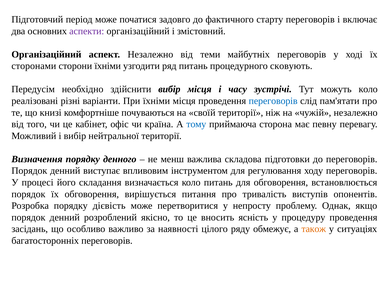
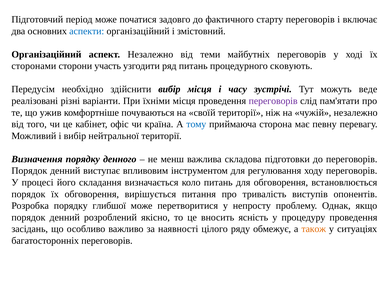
аспекти colour: purple -> blue
сторони їхніми: їхніми -> участь
можуть коло: коло -> веде
переговорів at (273, 101) colour: blue -> purple
книзі: книзі -> ужив
дієвість: дієвість -> глибшої
